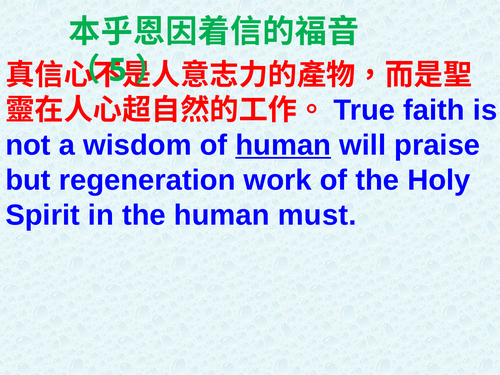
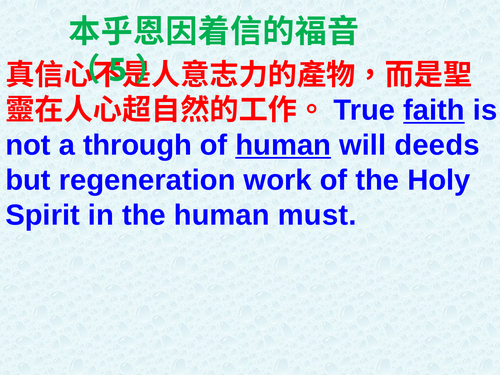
faith underline: none -> present
wisdom: wisdom -> through
praise: praise -> deeds
